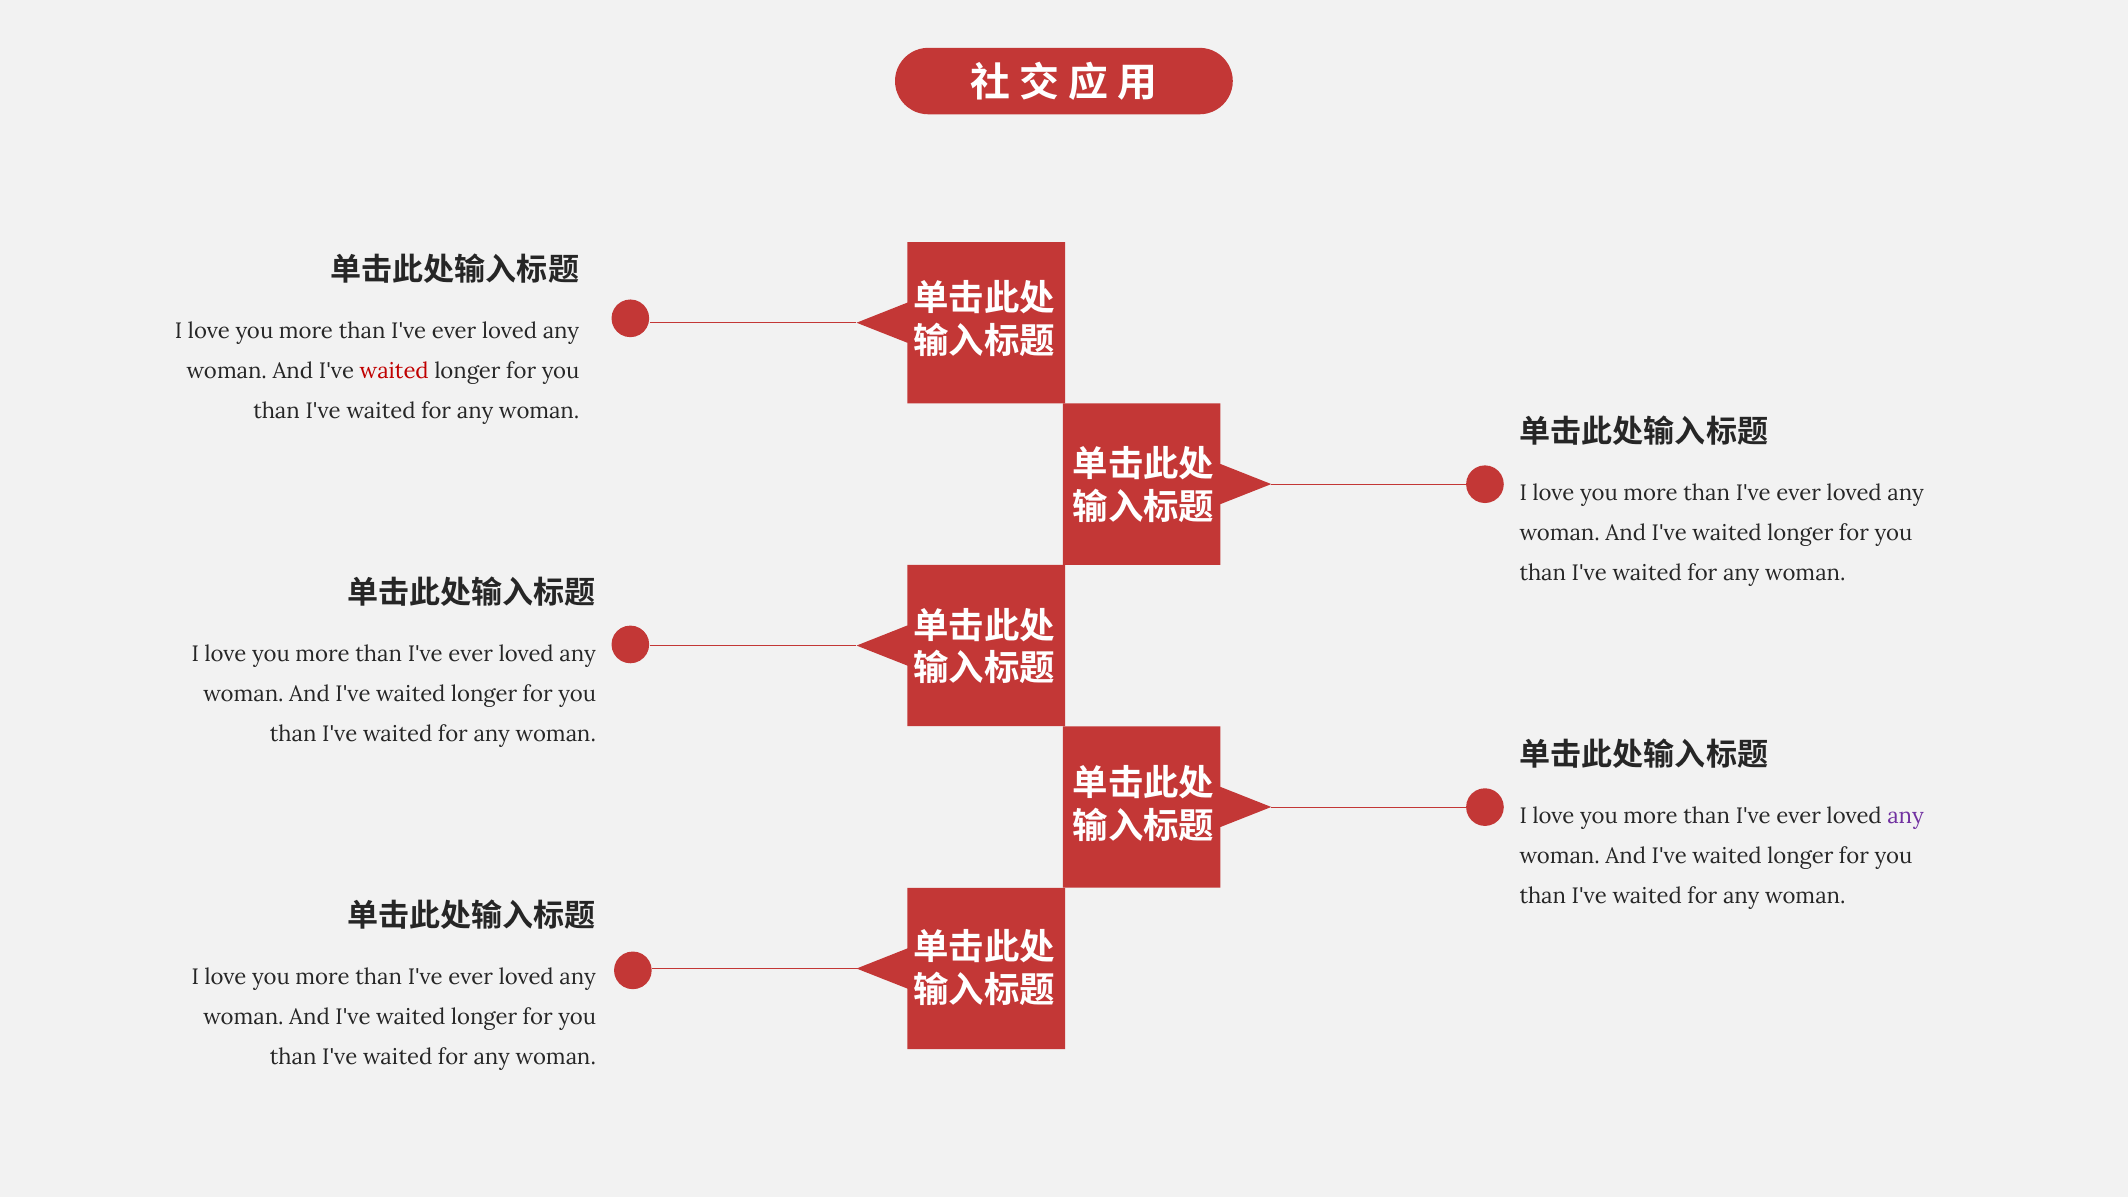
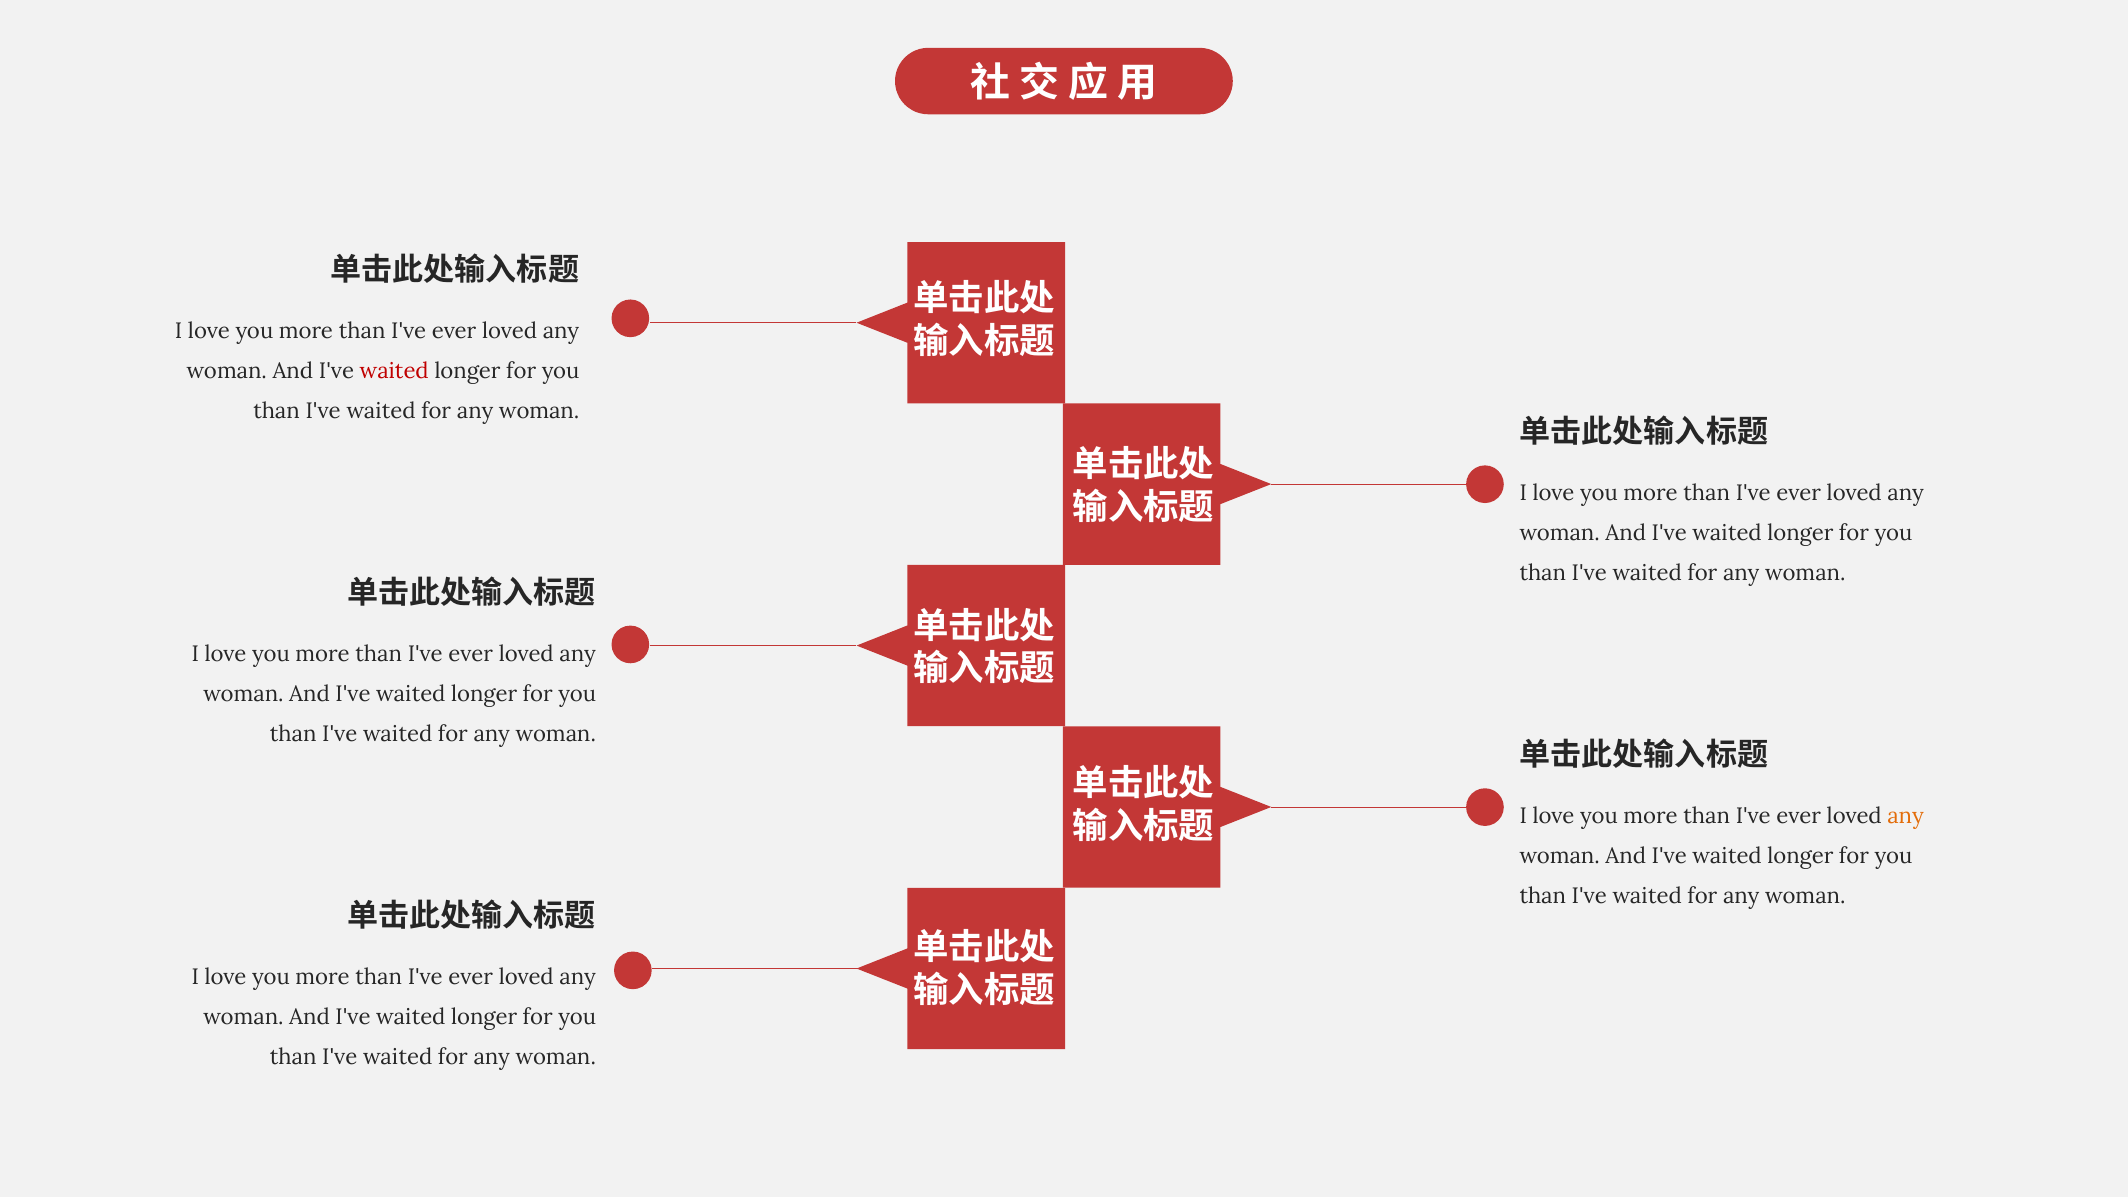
any at (1906, 816) colour: purple -> orange
